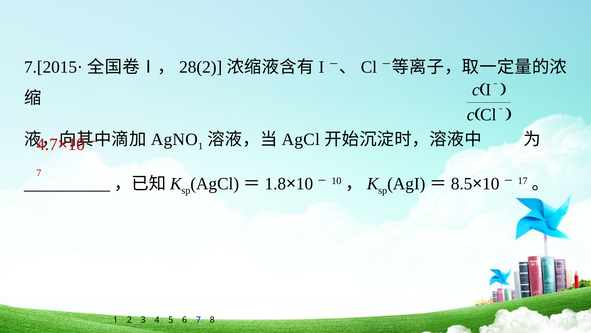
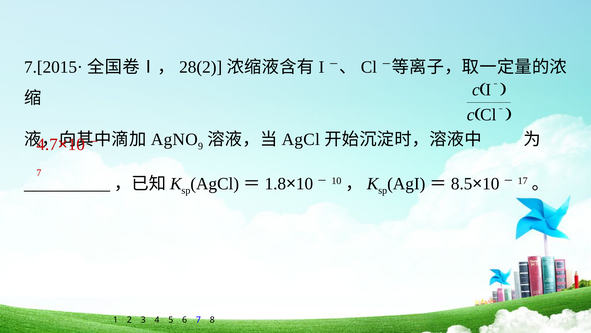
1 at (201, 146): 1 -> 9
